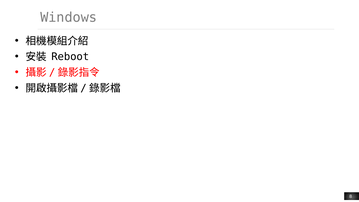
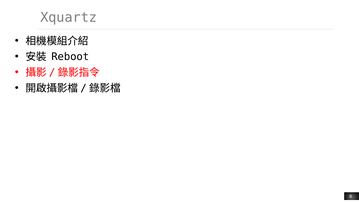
Windows: Windows -> Xquartz
